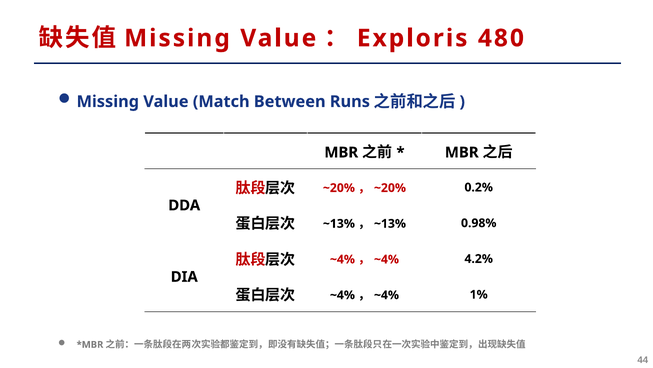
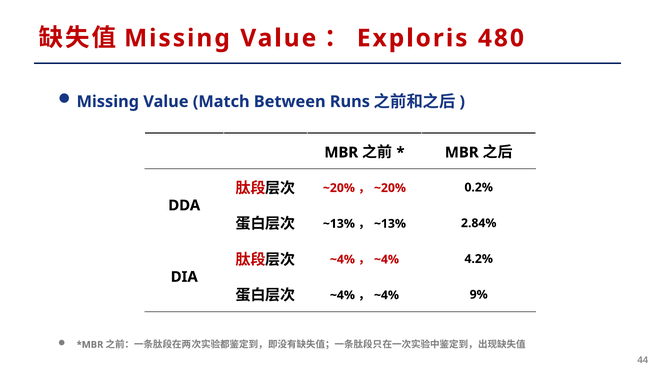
0.98%: 0.98% -> 2.84%
1%: 1% -> 9%
